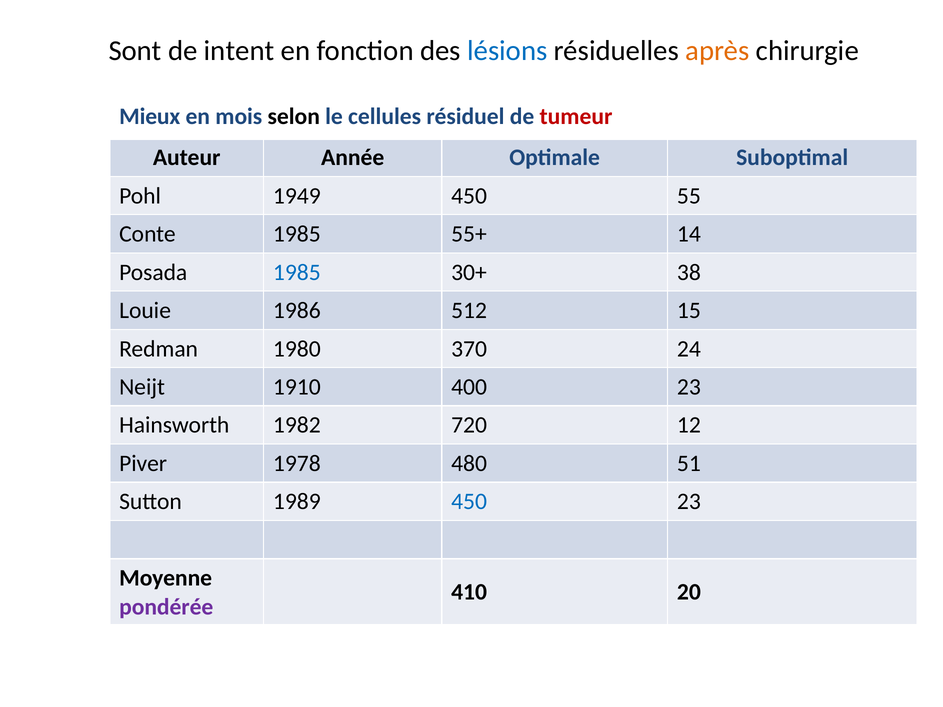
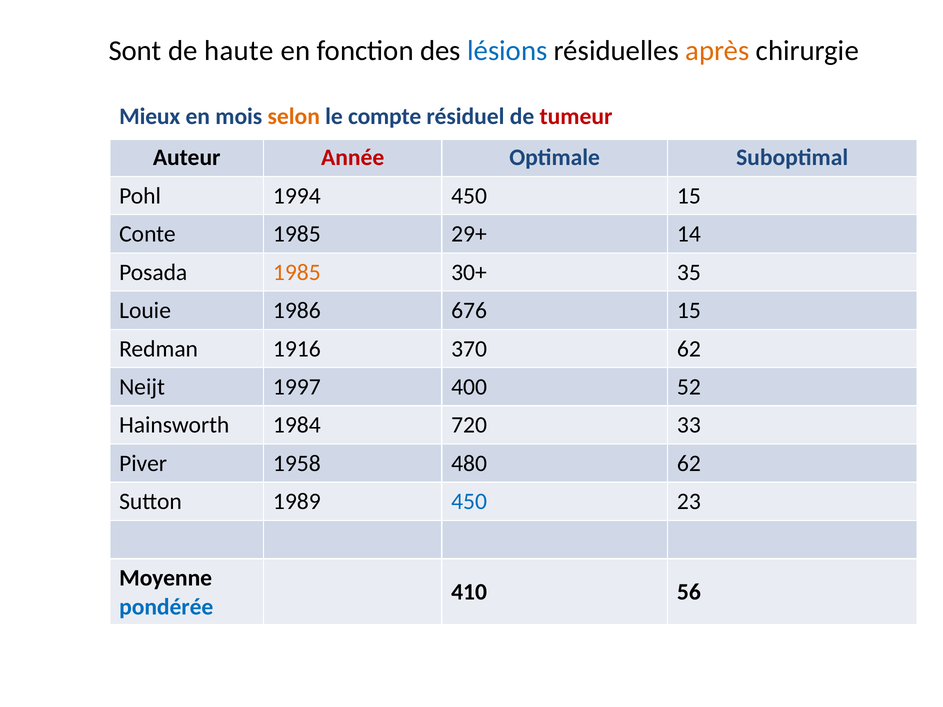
intent: intent -> haute
selon colour: black -> orange
cellules: cellules -> compte
Année colour: black -> red
1949: 1949 -> 1994
450 55: 55 -> 15
55+: 55+ -> 29+
1985 at (297, 272) colour: blue -> orange
38: 38 -> 35
512: 512 -> 676
1980: 1980 -> 1916
370 24: 24 -> 62
1910: 1910 -> 1997
400 23: 23 -> 52
1982: 1982 -> 1984
12: 12 -> 33
1978: 1978 -> 1958
480 51: 51 -> 62
20: 20 -> 56
pondérée colour: purple -> blue
